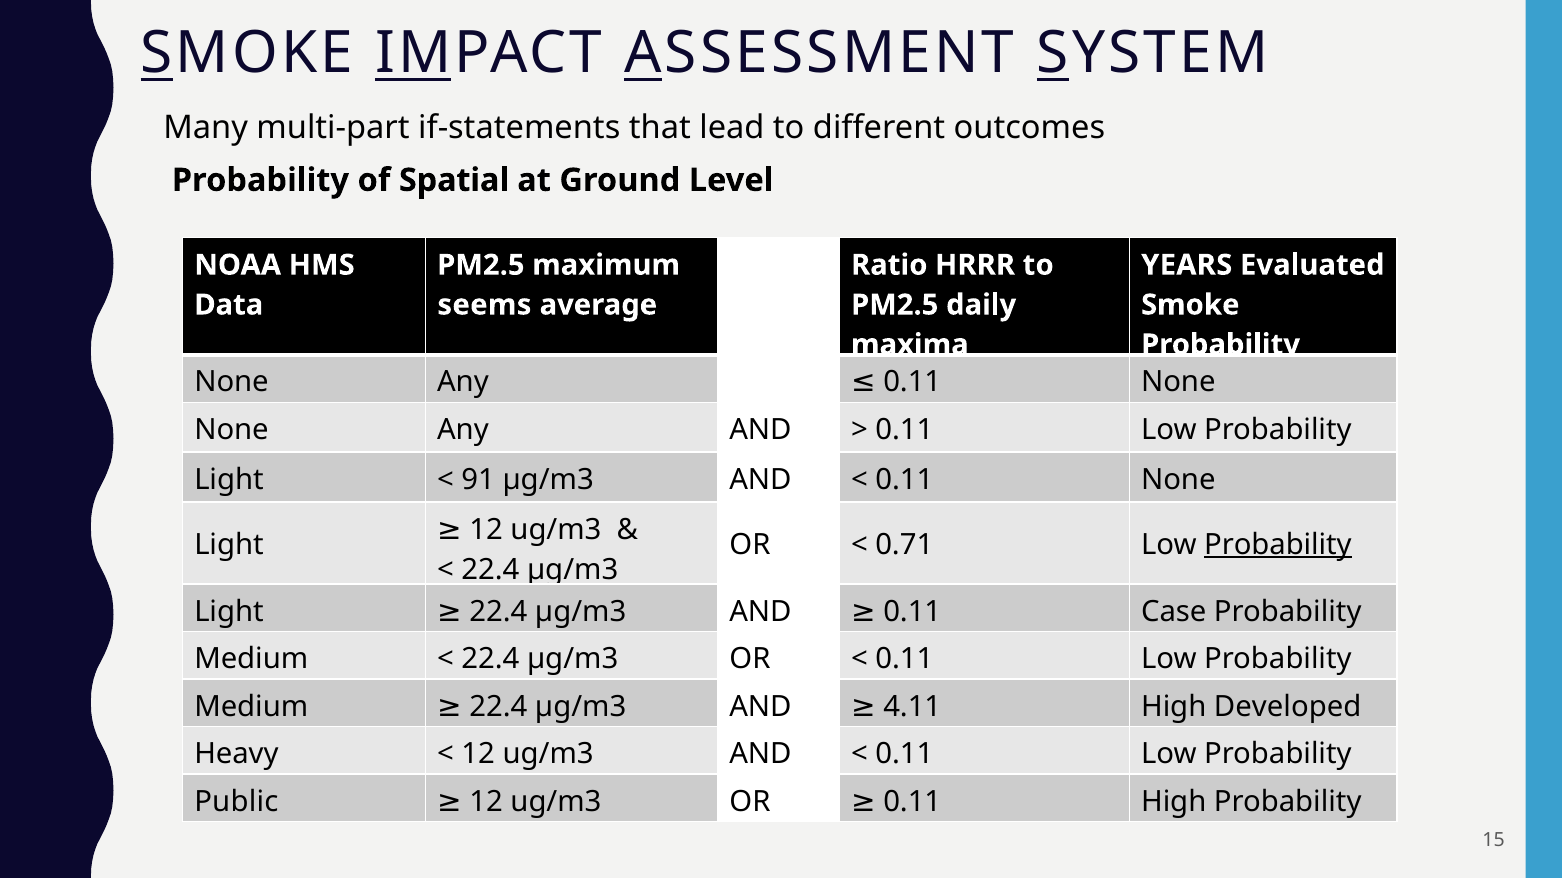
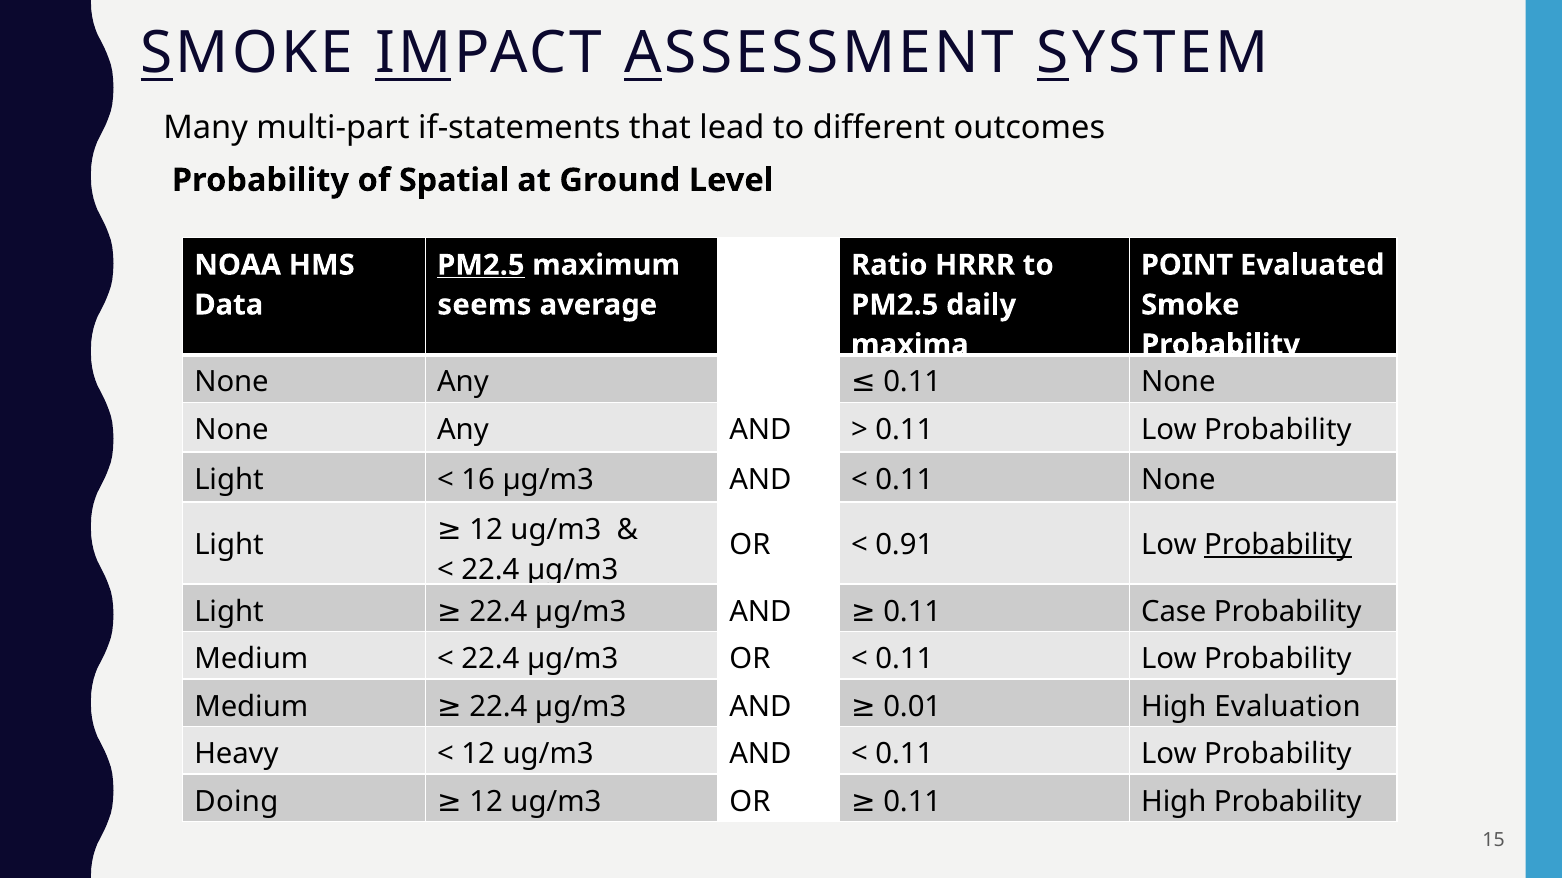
PM2.5 at (481, 265) underline: none -> present
YEARS: YEARS -> POINT
91: 91 -> 16
0.71: 0.71 -> 0.91
4.11: 4.11 -> 0.01
Developed: Developed -> Evaluation
Public: Public -> Doing
